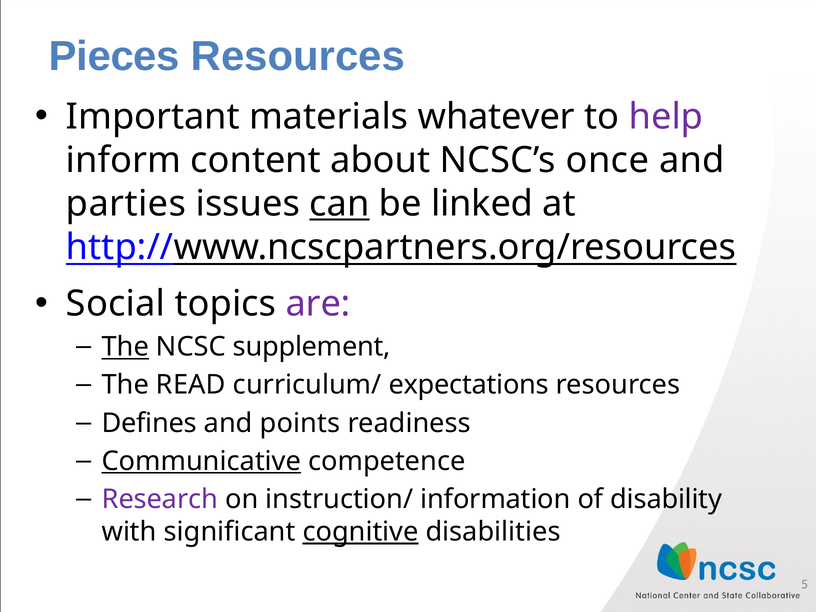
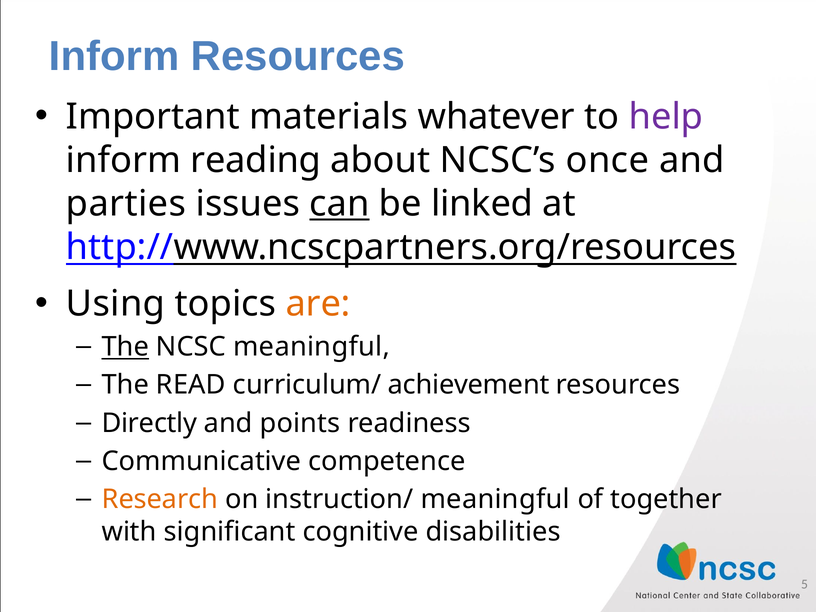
Pieces at (114, 57): Pieces -> Inform
content: content -> reading
Social: Social -> Using
are colour: purple -> orange
NCSC supplement: supplement -> meaningful
expectations: expectations -> achievement
Defines: Defines -> Directly
Communicative underline: present -> none
Research colour: purple -> orange
instruction/ information: information -> meaningful
disability: disability -> together
cognitive underline: present -> none
